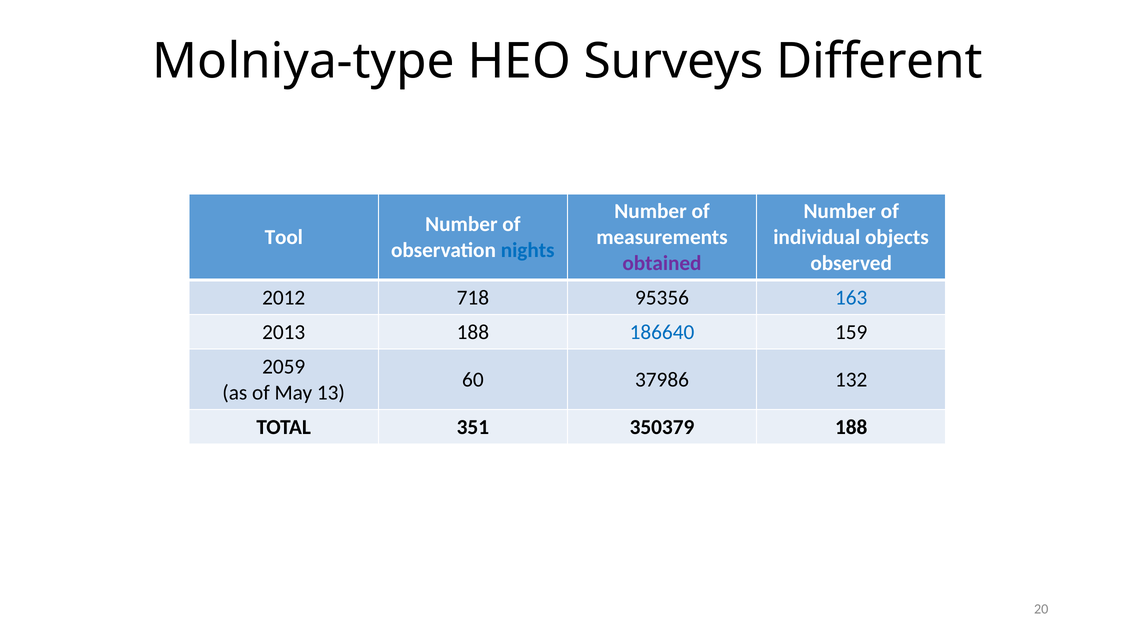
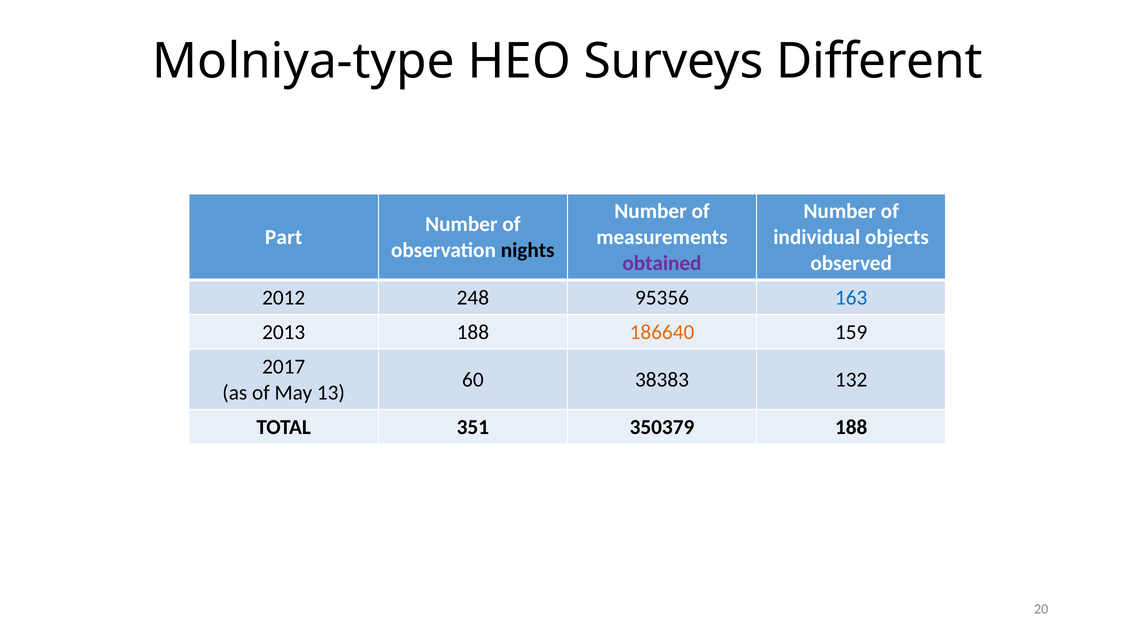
Tool: Tool -> Part
nights colour: blue -> black
718: 718 -> 248
186640 colour: blue -> orange
2059: 2059 -> 2017
37986: 37986 -> 38383
